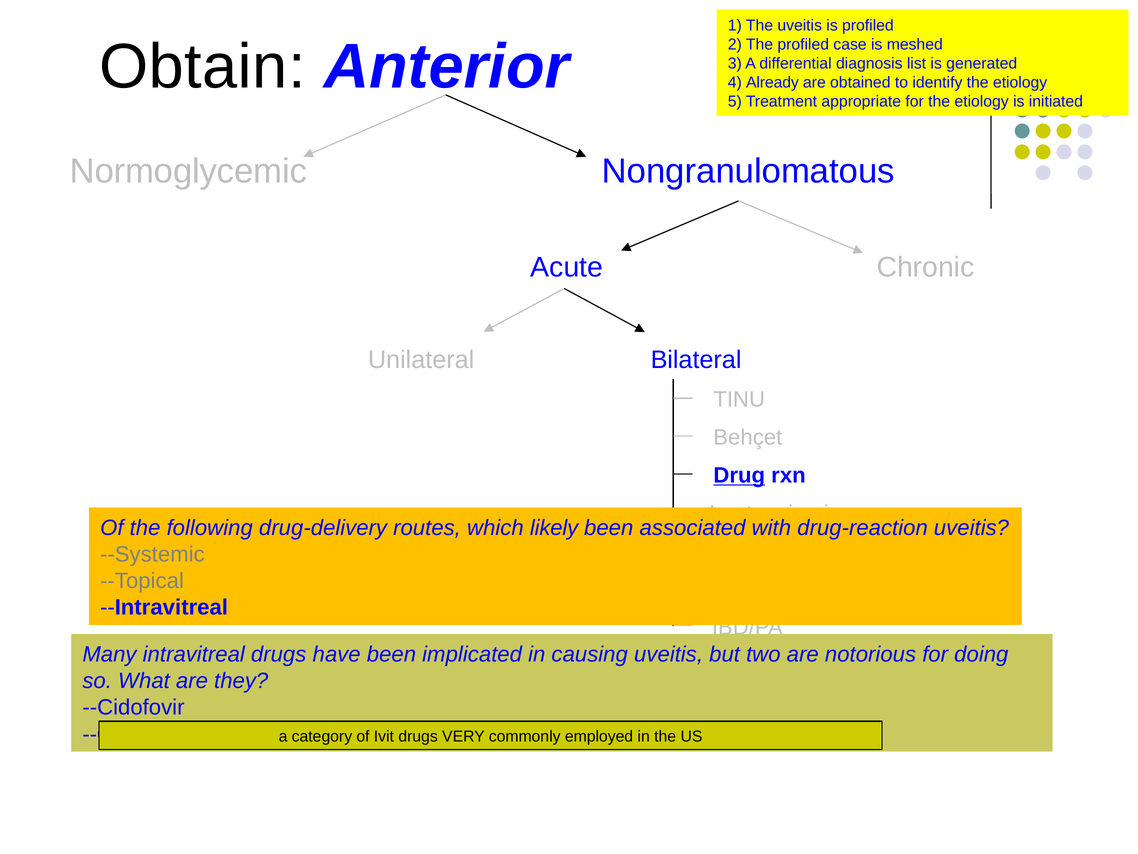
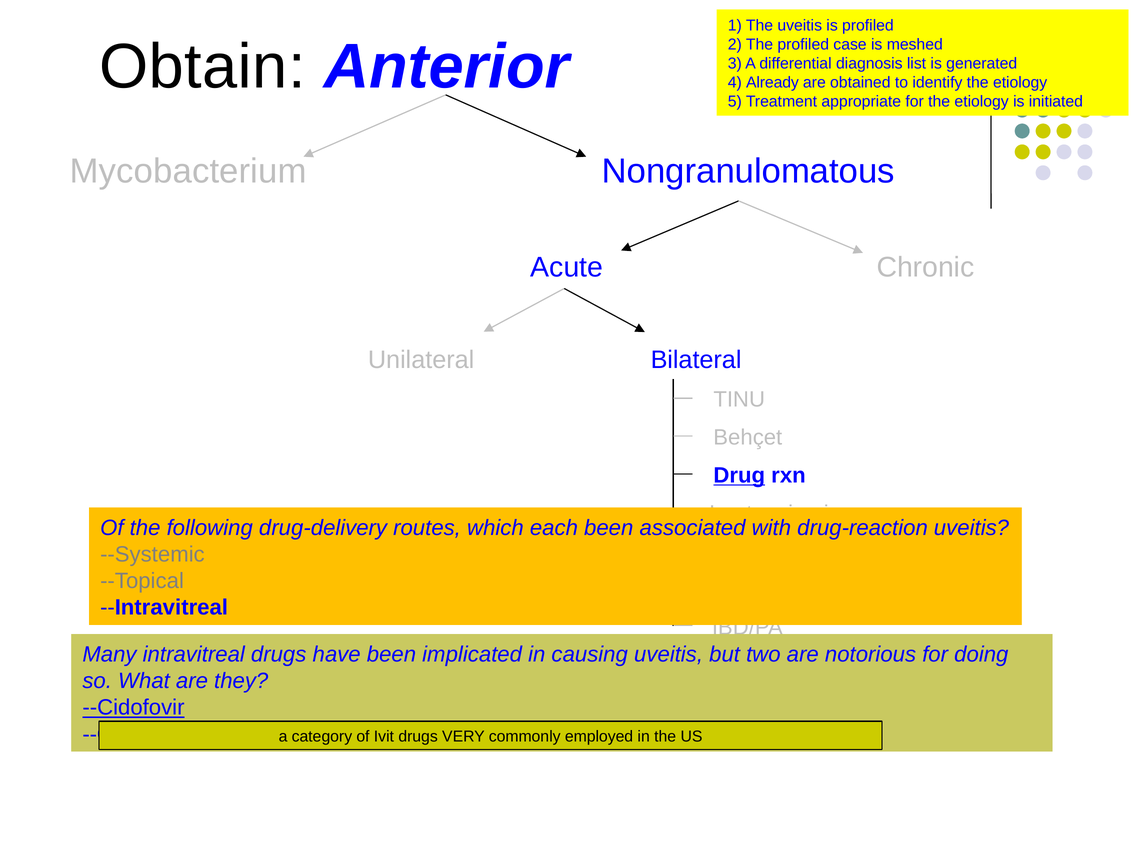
Normoglycemic: Normoglycemic -> Mycobacterium
likely: likely -> each
--Cidofovir at (133, 707) underline: none -> present
